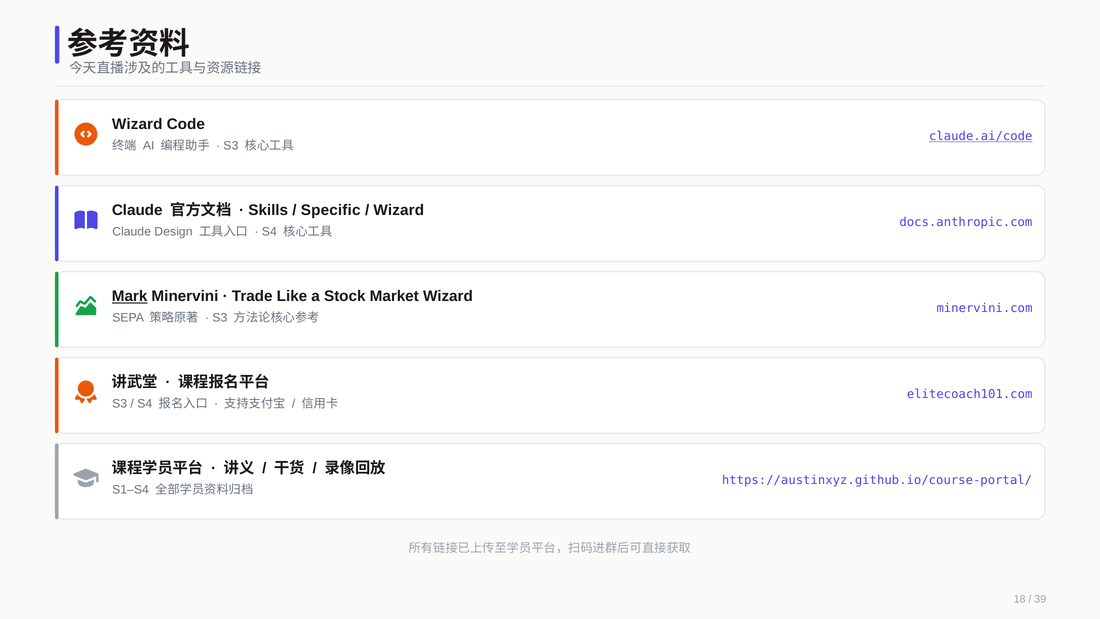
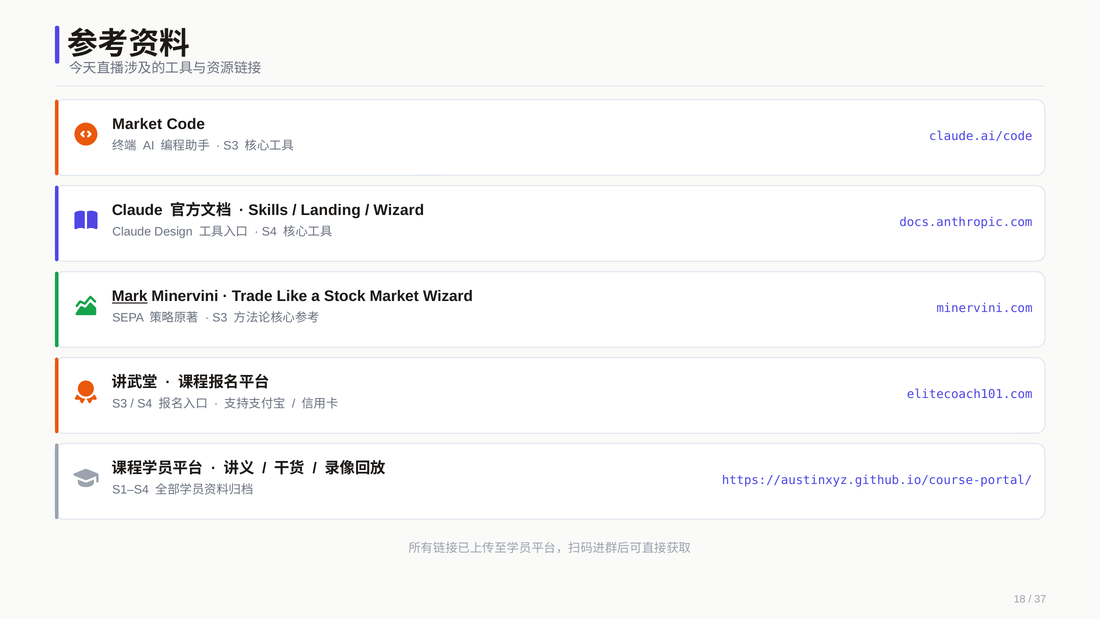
Wizard at (137, 124): Wizard -> Market
claude.ai/code underline: present -> none
Specific: Specific -> Landing
39: 39 -> 37
